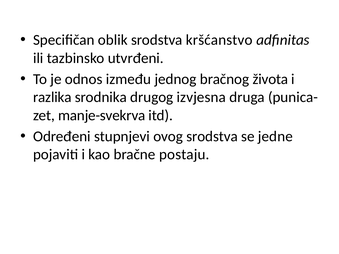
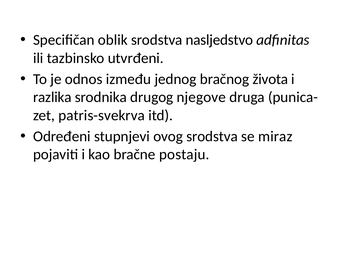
kršćanstvo: kršćanstvo -> nasljedstvo
izvjesna: izvjesna -> njegove
manje-svekrva: manje-svekrva -> patris-svekrva
jedne: jedne -> miraz
